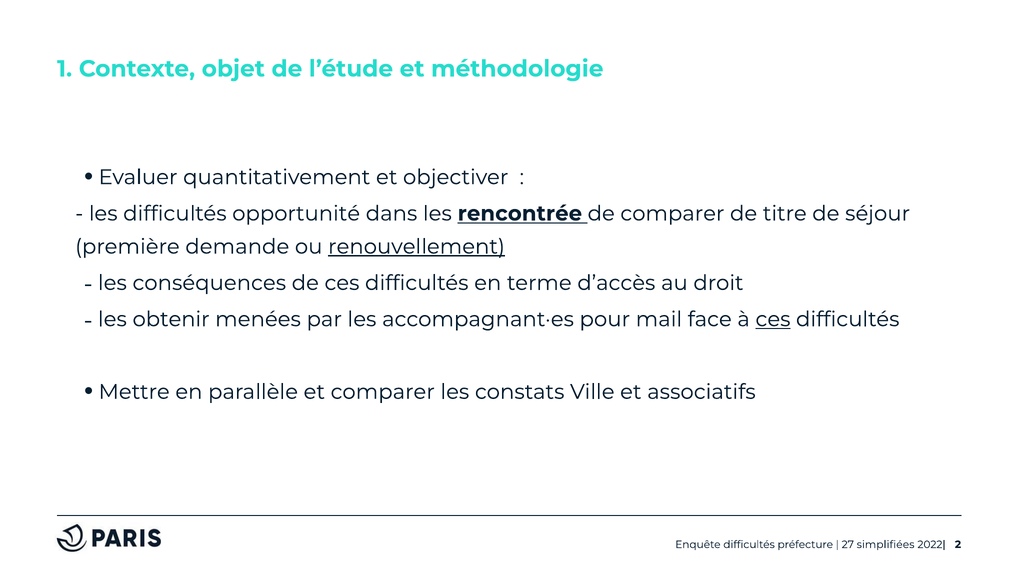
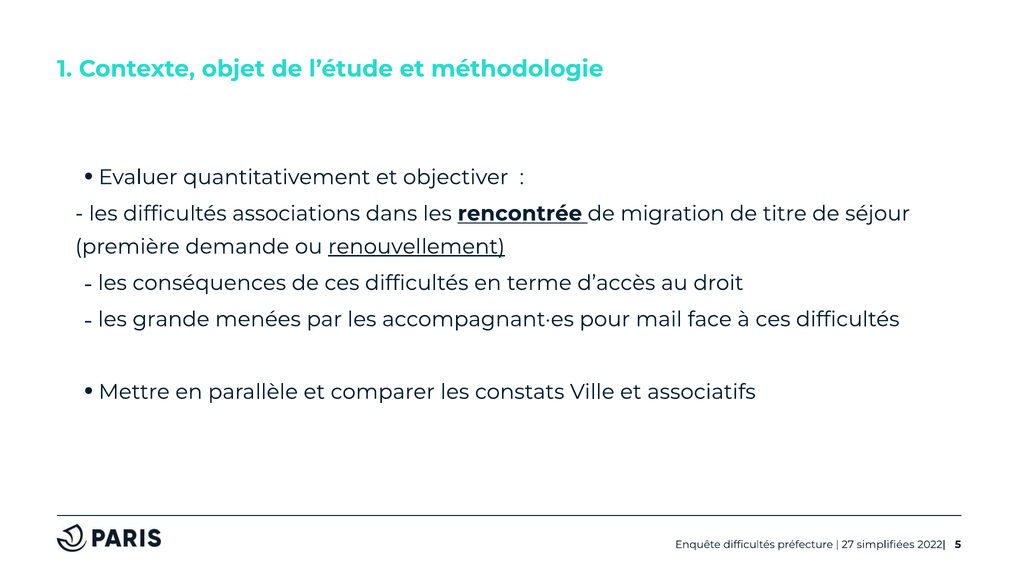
opportunité: opportunité -> associations
de comparer: comparer -> migration
obtenir: obtenir -> grande
ces at (773, 319) underline: present -> none
2: 2 -> 5
